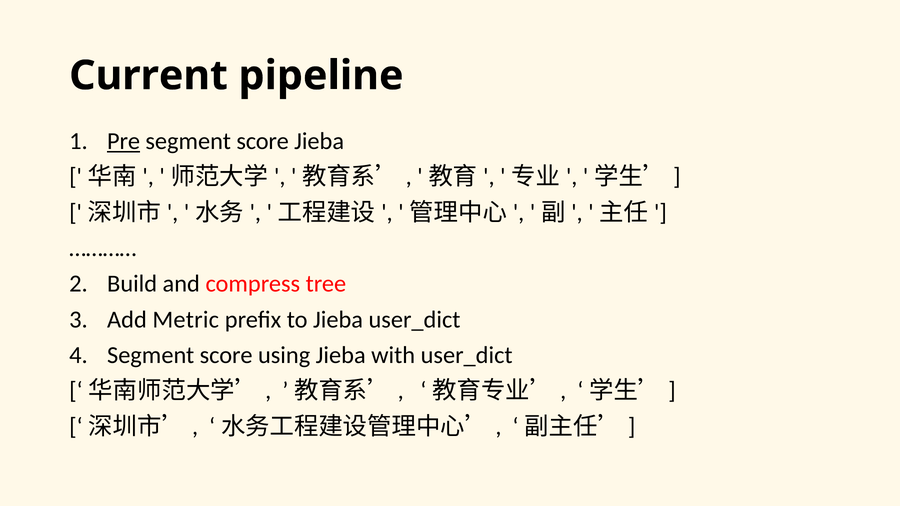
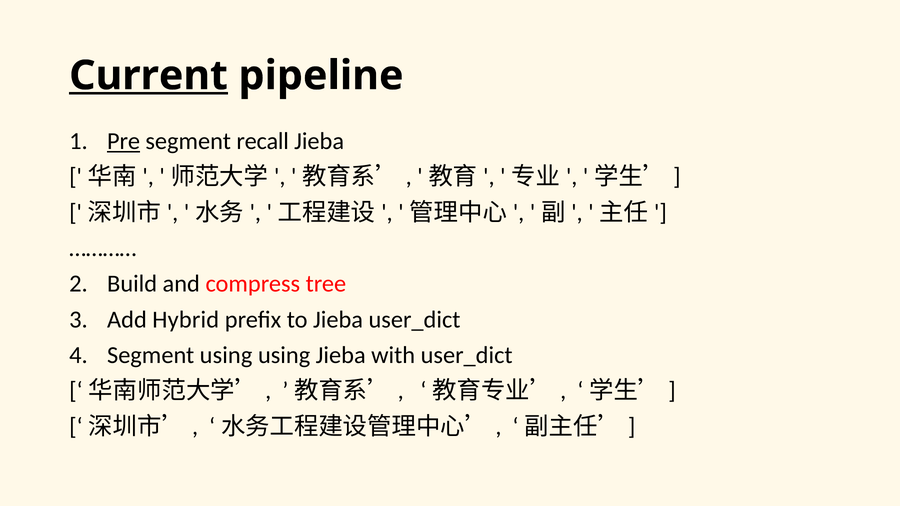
Current underline: none -> present
score at (263, 141): score -> recall
Metric: Metric -> Hybrid
score at (226, 355): score -> using
